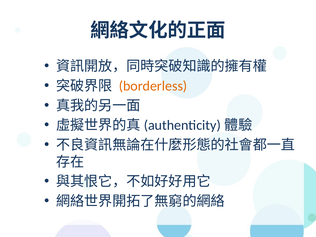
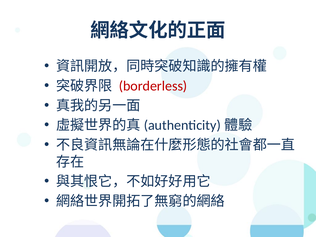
borderless colour: orange -> red
